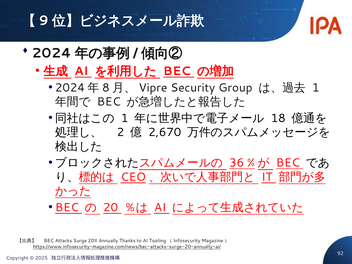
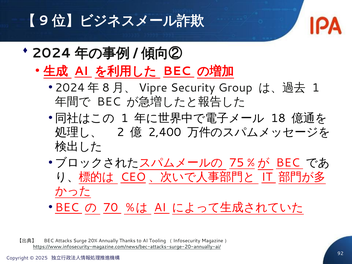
2,670: 2,670 -> 2,400
36: 36 -> 75
20: 20 -> 70
